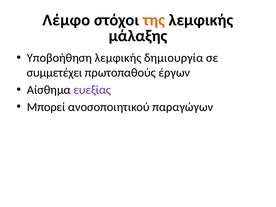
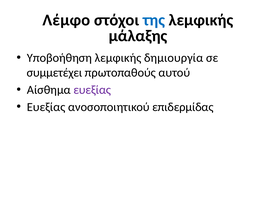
της colour: orange -> blue
έργων: έργων -> αυτού
Μπορεί at (46, 107): Μπορεί -> Ευεξίας
παραγώγων: παραγώγων -> επιδερμίδας
